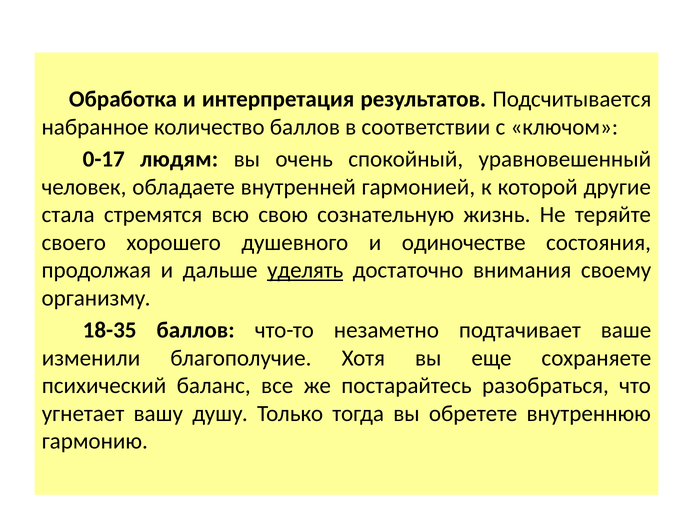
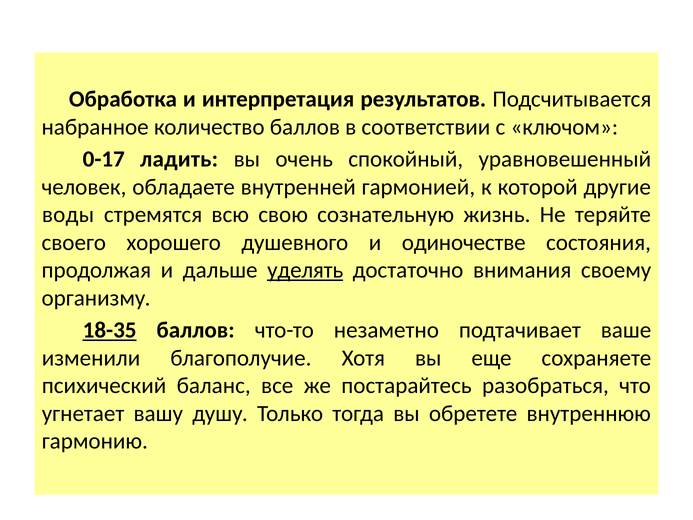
людям: людям -> ладить
стала: стала -> воды
18-35 underline: none -> present
